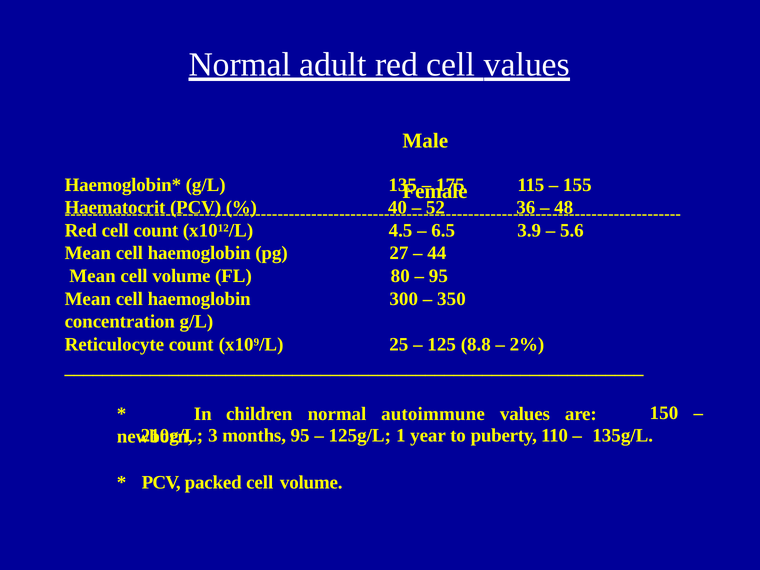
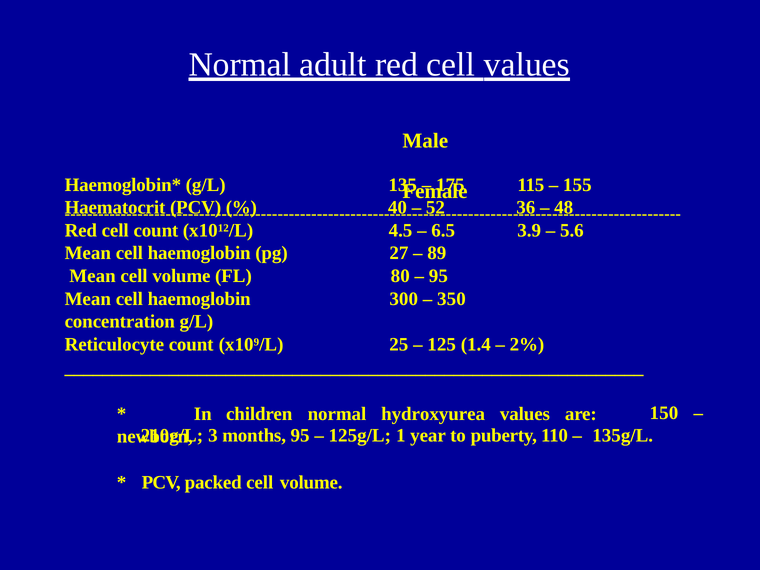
44: 44 -> 89
8.8: 8.8 -> 1.4
autoimmune: autoimmune -> hydroxyurea
